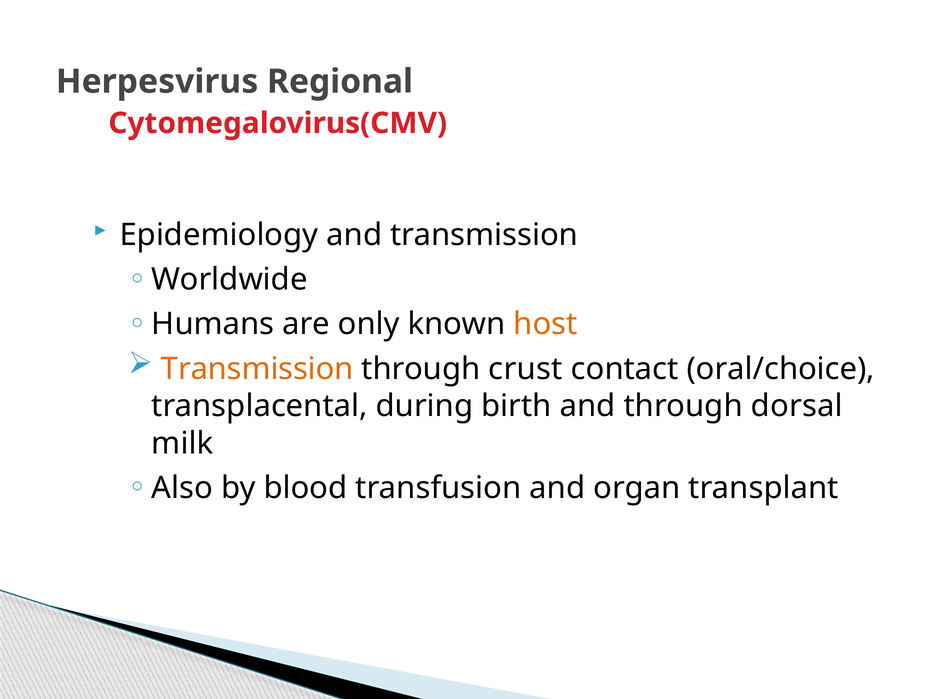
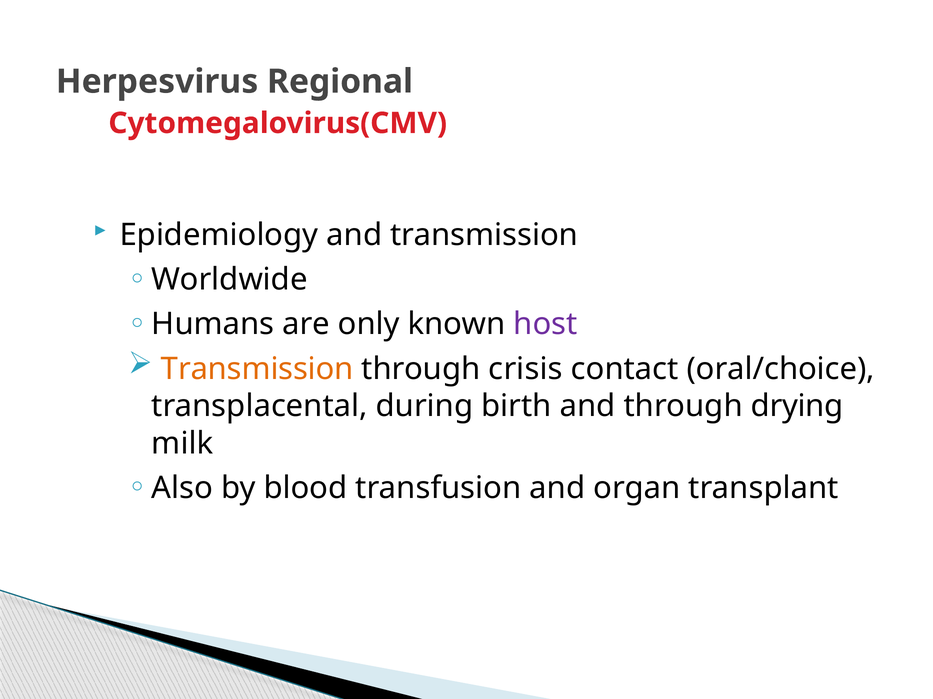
host colour: orange -> purple
crust: crust -> crisis
dorsal: dorsal -> drying
